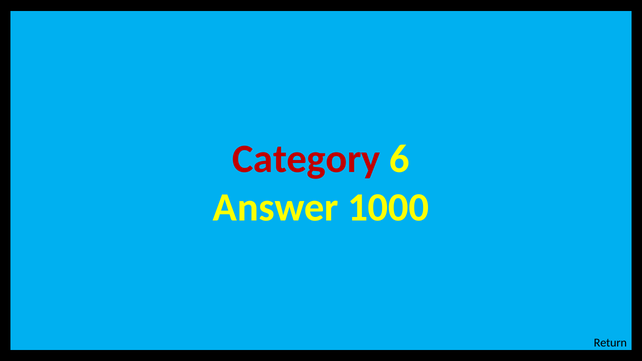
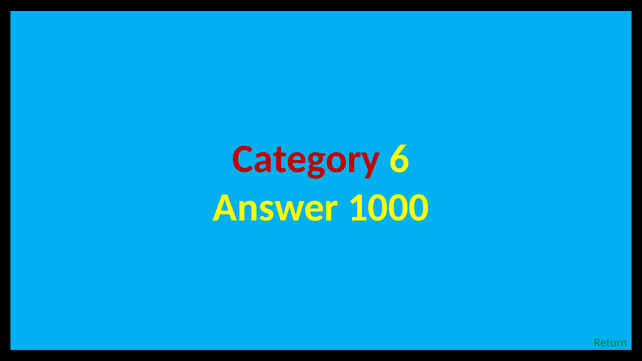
Return colour: black -> green
